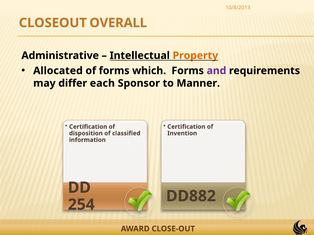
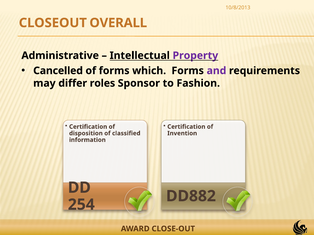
Property colour: orange -> purple
Allocated: Allocated -> Cancelled
each: each -> roles
Manner: Manner -> Fashion
